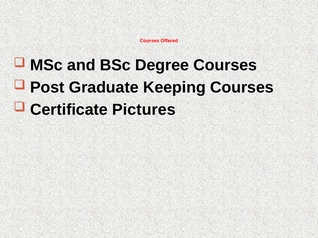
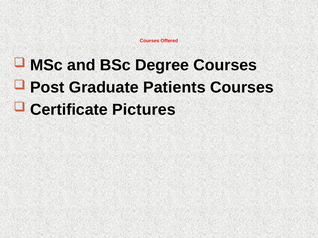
Keeping: Keeping -> Patients
